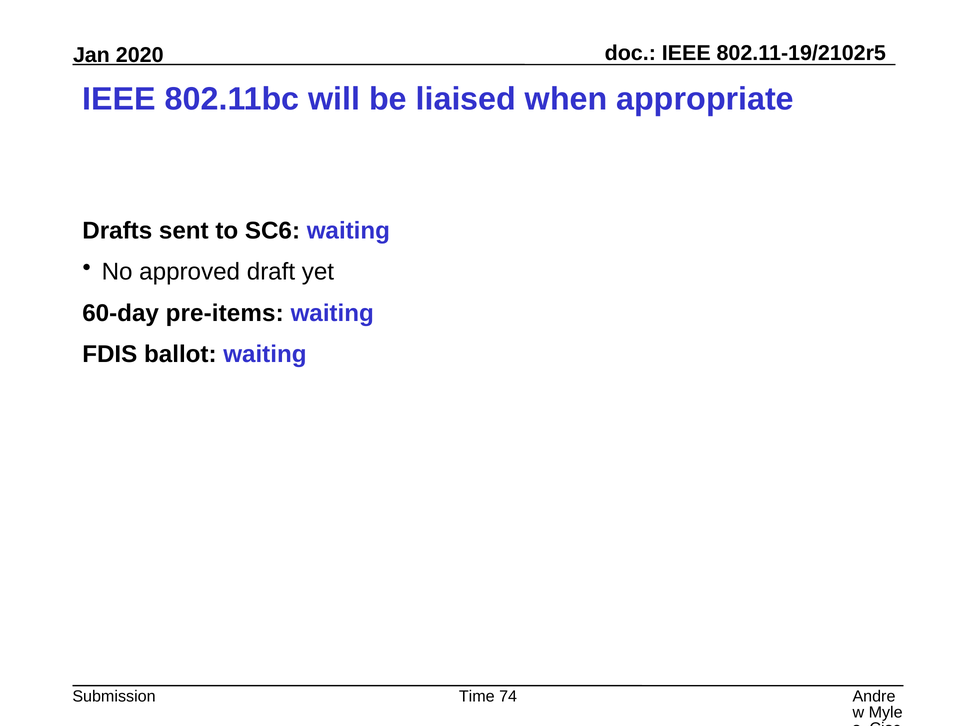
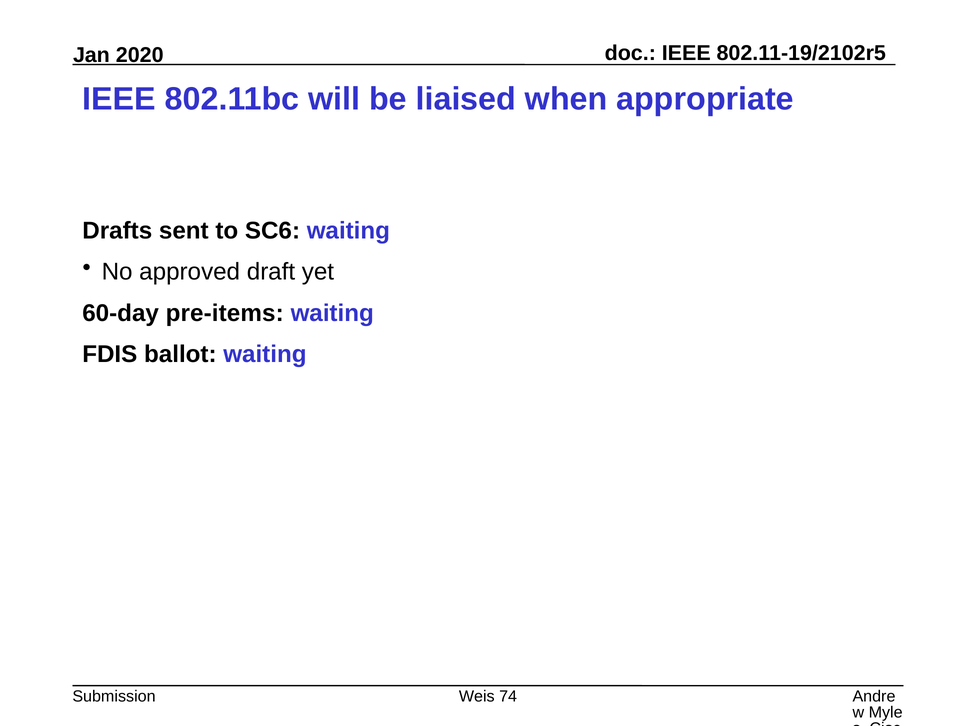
Time: Time -> Weis
